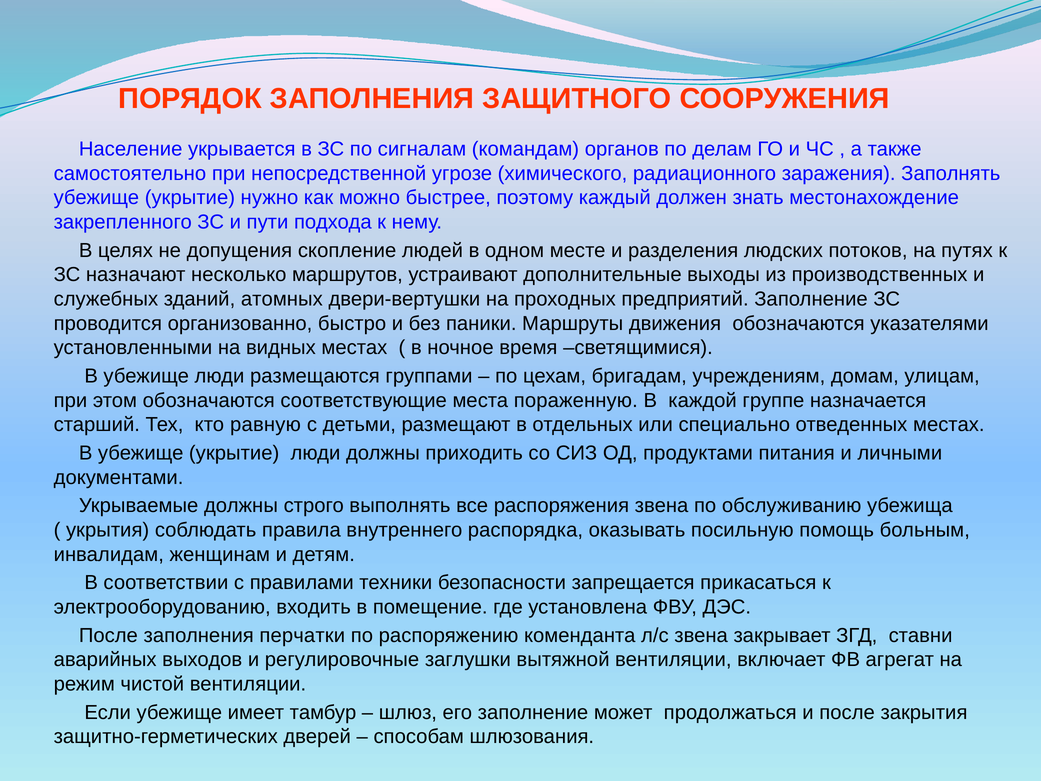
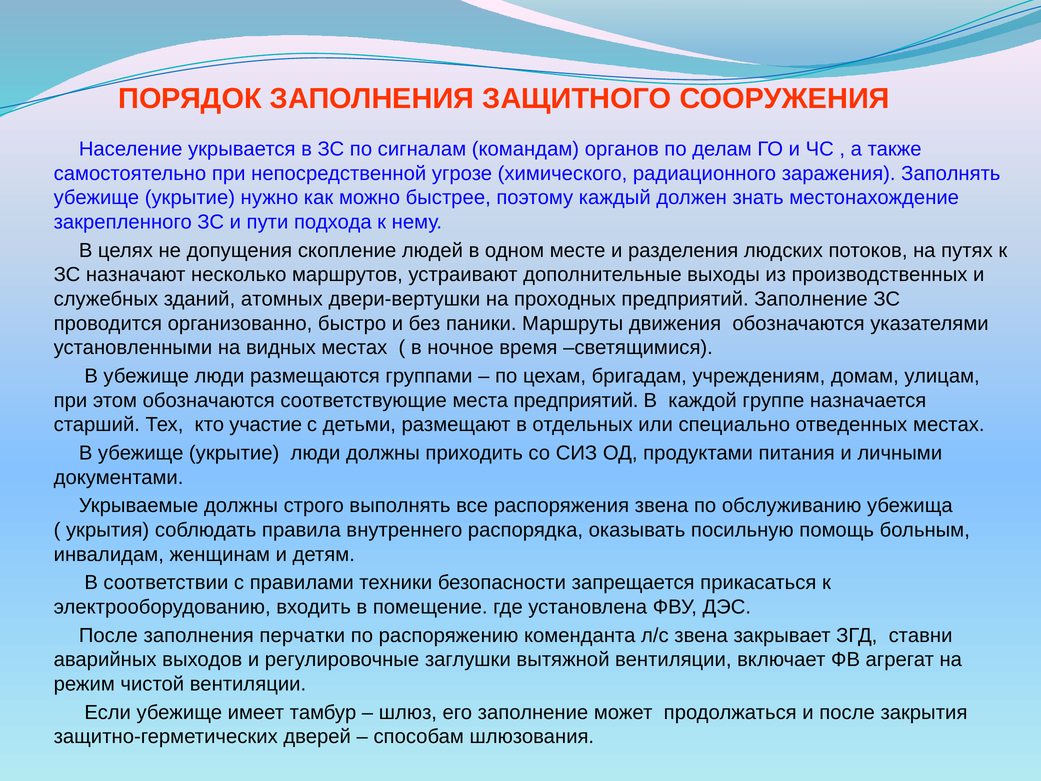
места пораженную: пораженную -> предприятий
равную: равную -> участие
